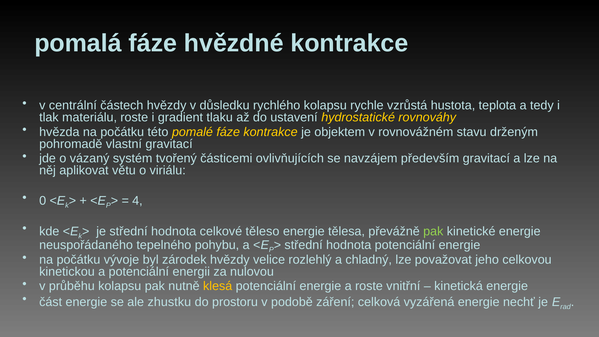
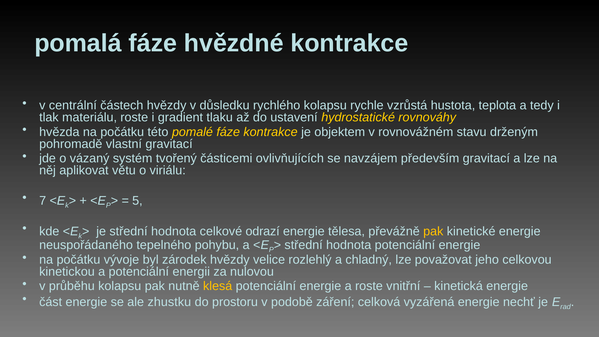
0: 0 -> 7
4: 4 -> 5
těleso: těleso -> odrazí
pak at (433, 231) colour: light green -> yellow
